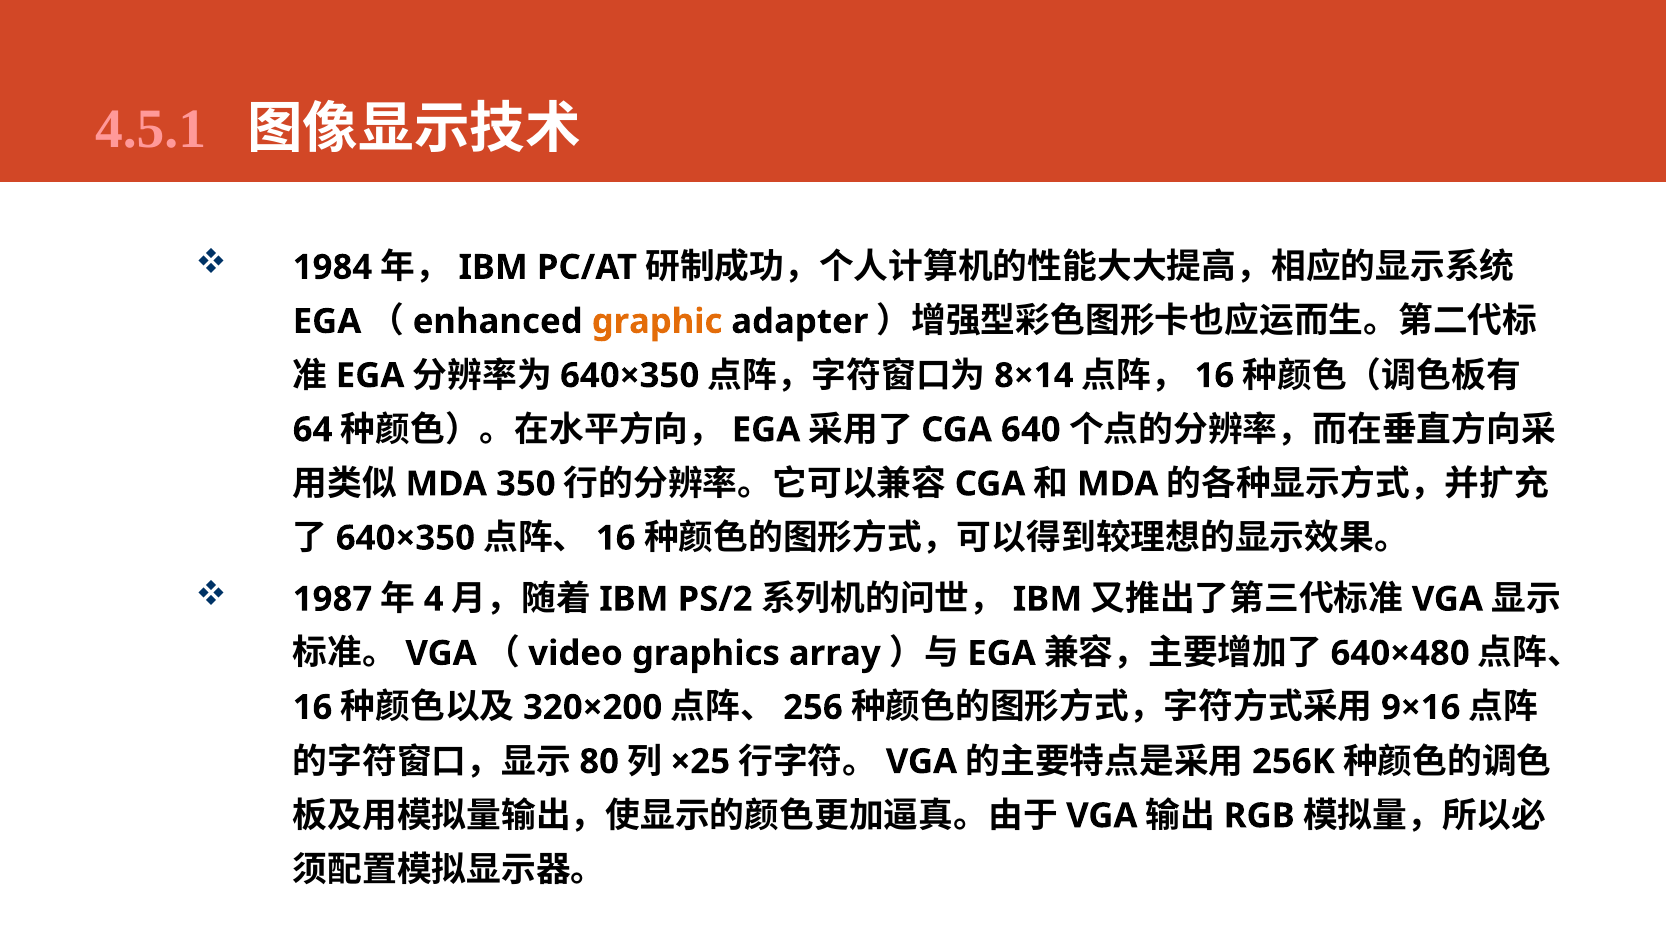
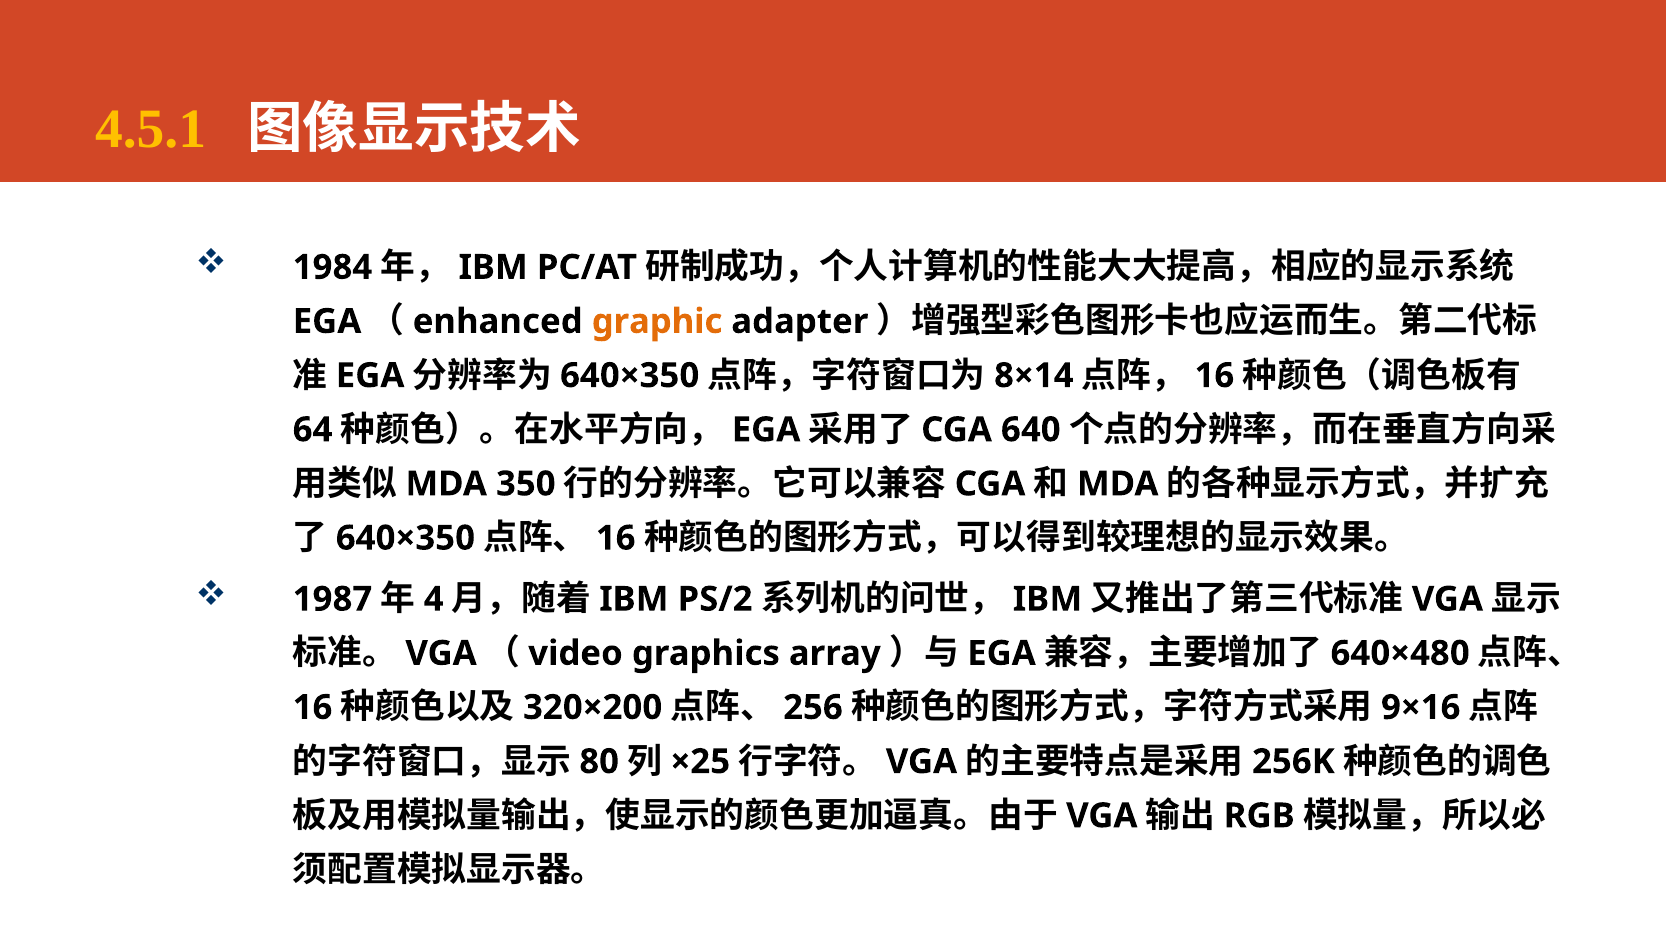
4.5.1 colour: pink -> yellow
